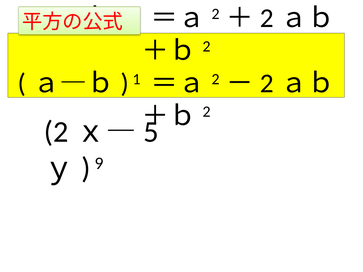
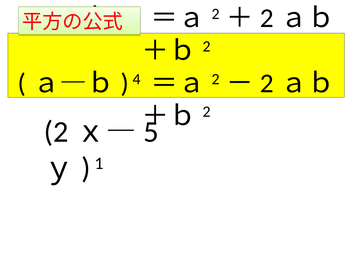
1: 1 -> 4
9: 9 -> 1
